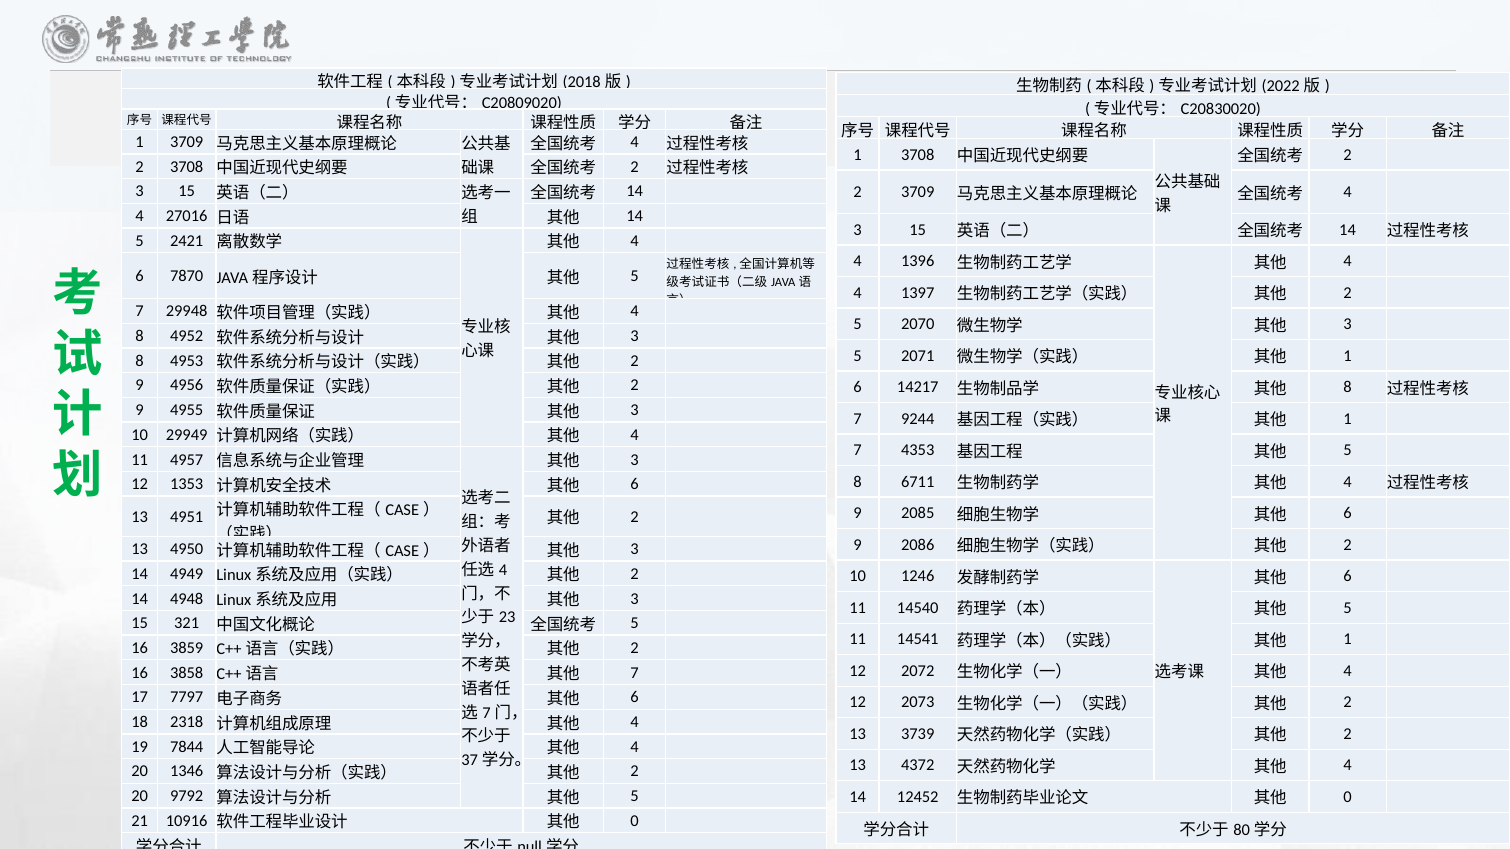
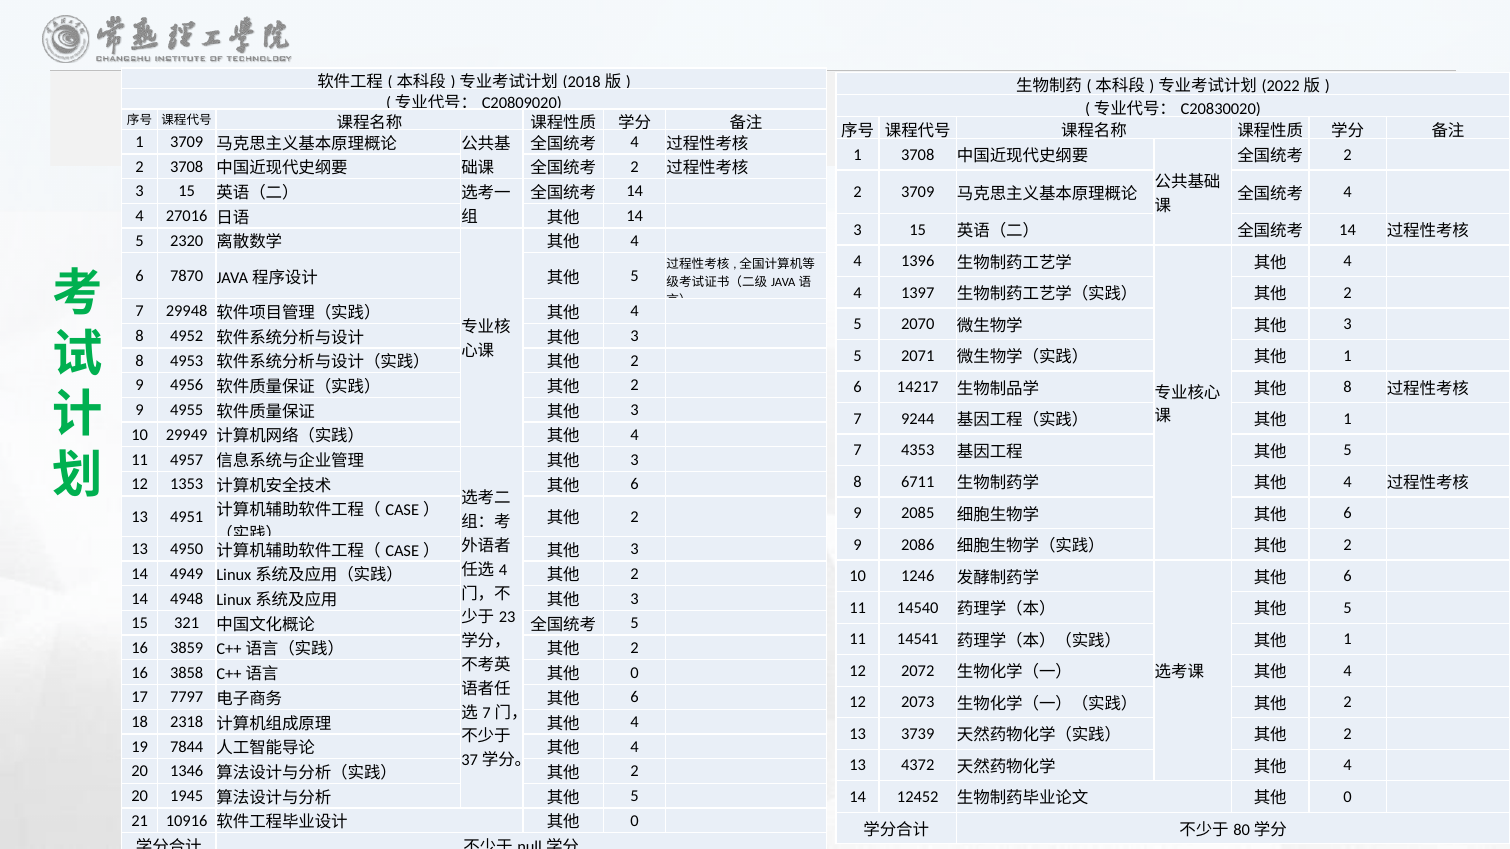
2421: 2421 -> 2320
7 at (635, 673): 7 -> 0
9792: 9792 -> 1945
